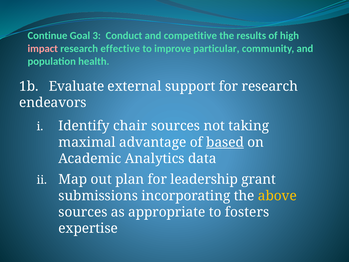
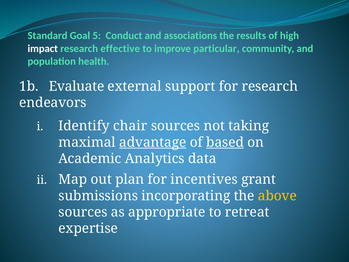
Continue: Continue -> Standard
3: 3 -> 5
competitive: competitive -> associations
impact colour: pink -> white
advantage underline: none -> present
leadership: leadership -> incentives
fosters: fosters -> retreat
